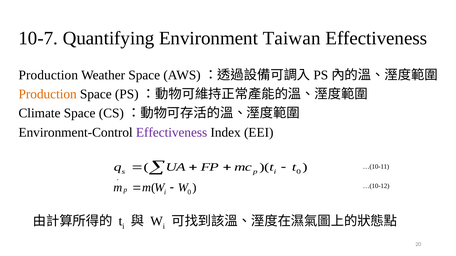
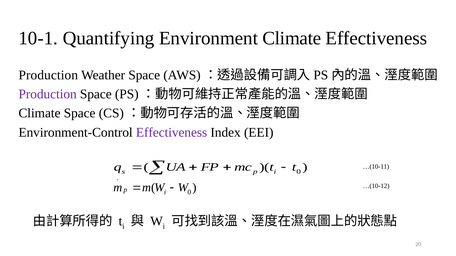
10-7: 10-7 -> 10-1
Environment Taiwan: Taiwan -> Climate
Production at (48, 94) colour: orange -> purple
